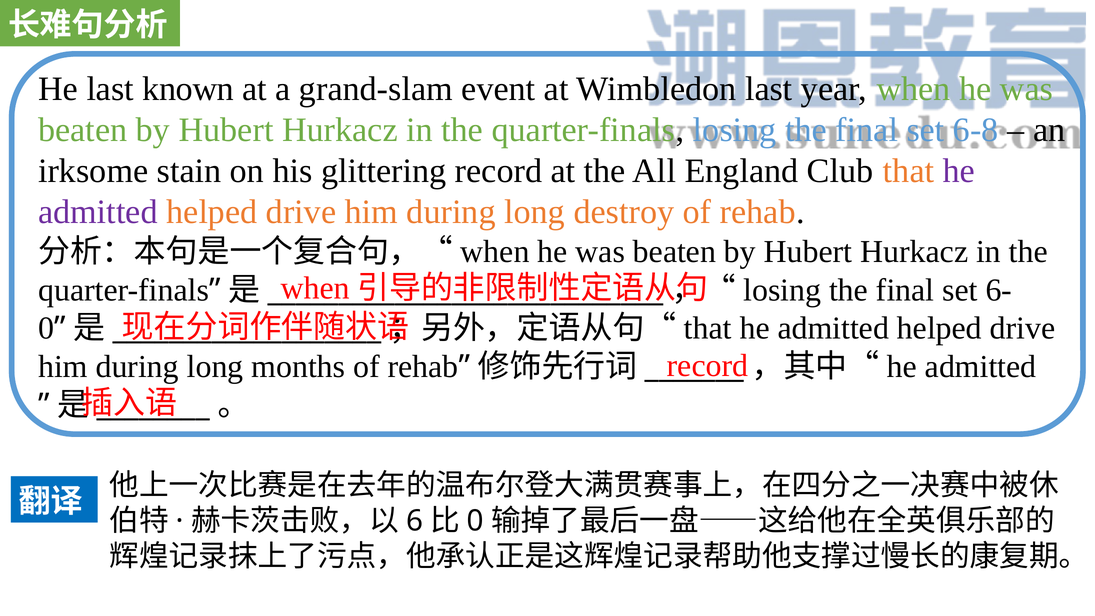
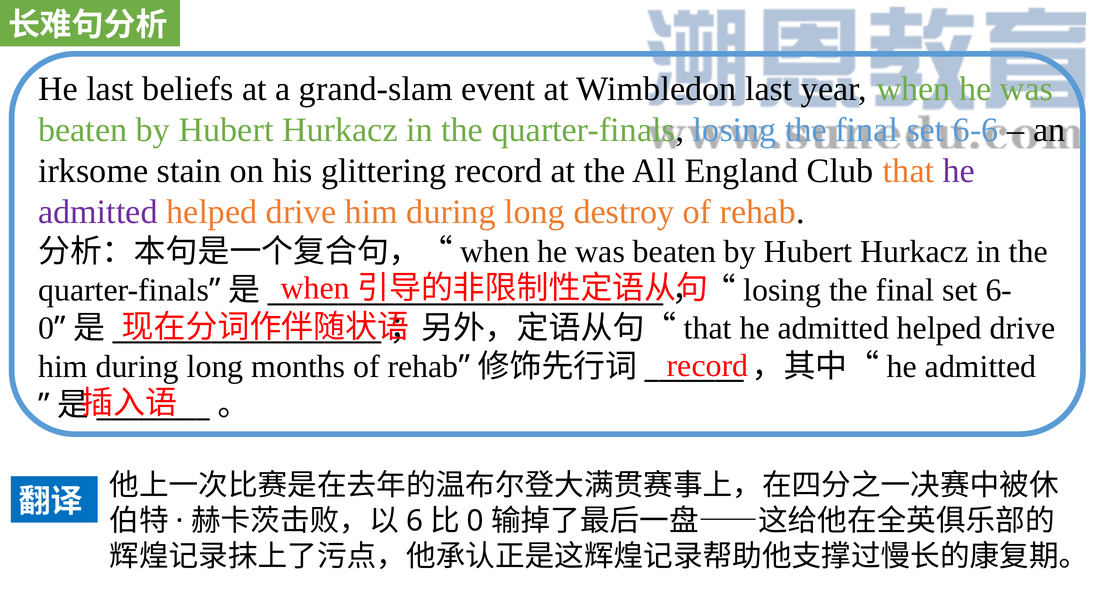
known: known -> beliefs
6-8: 6-8 -> 6-6
